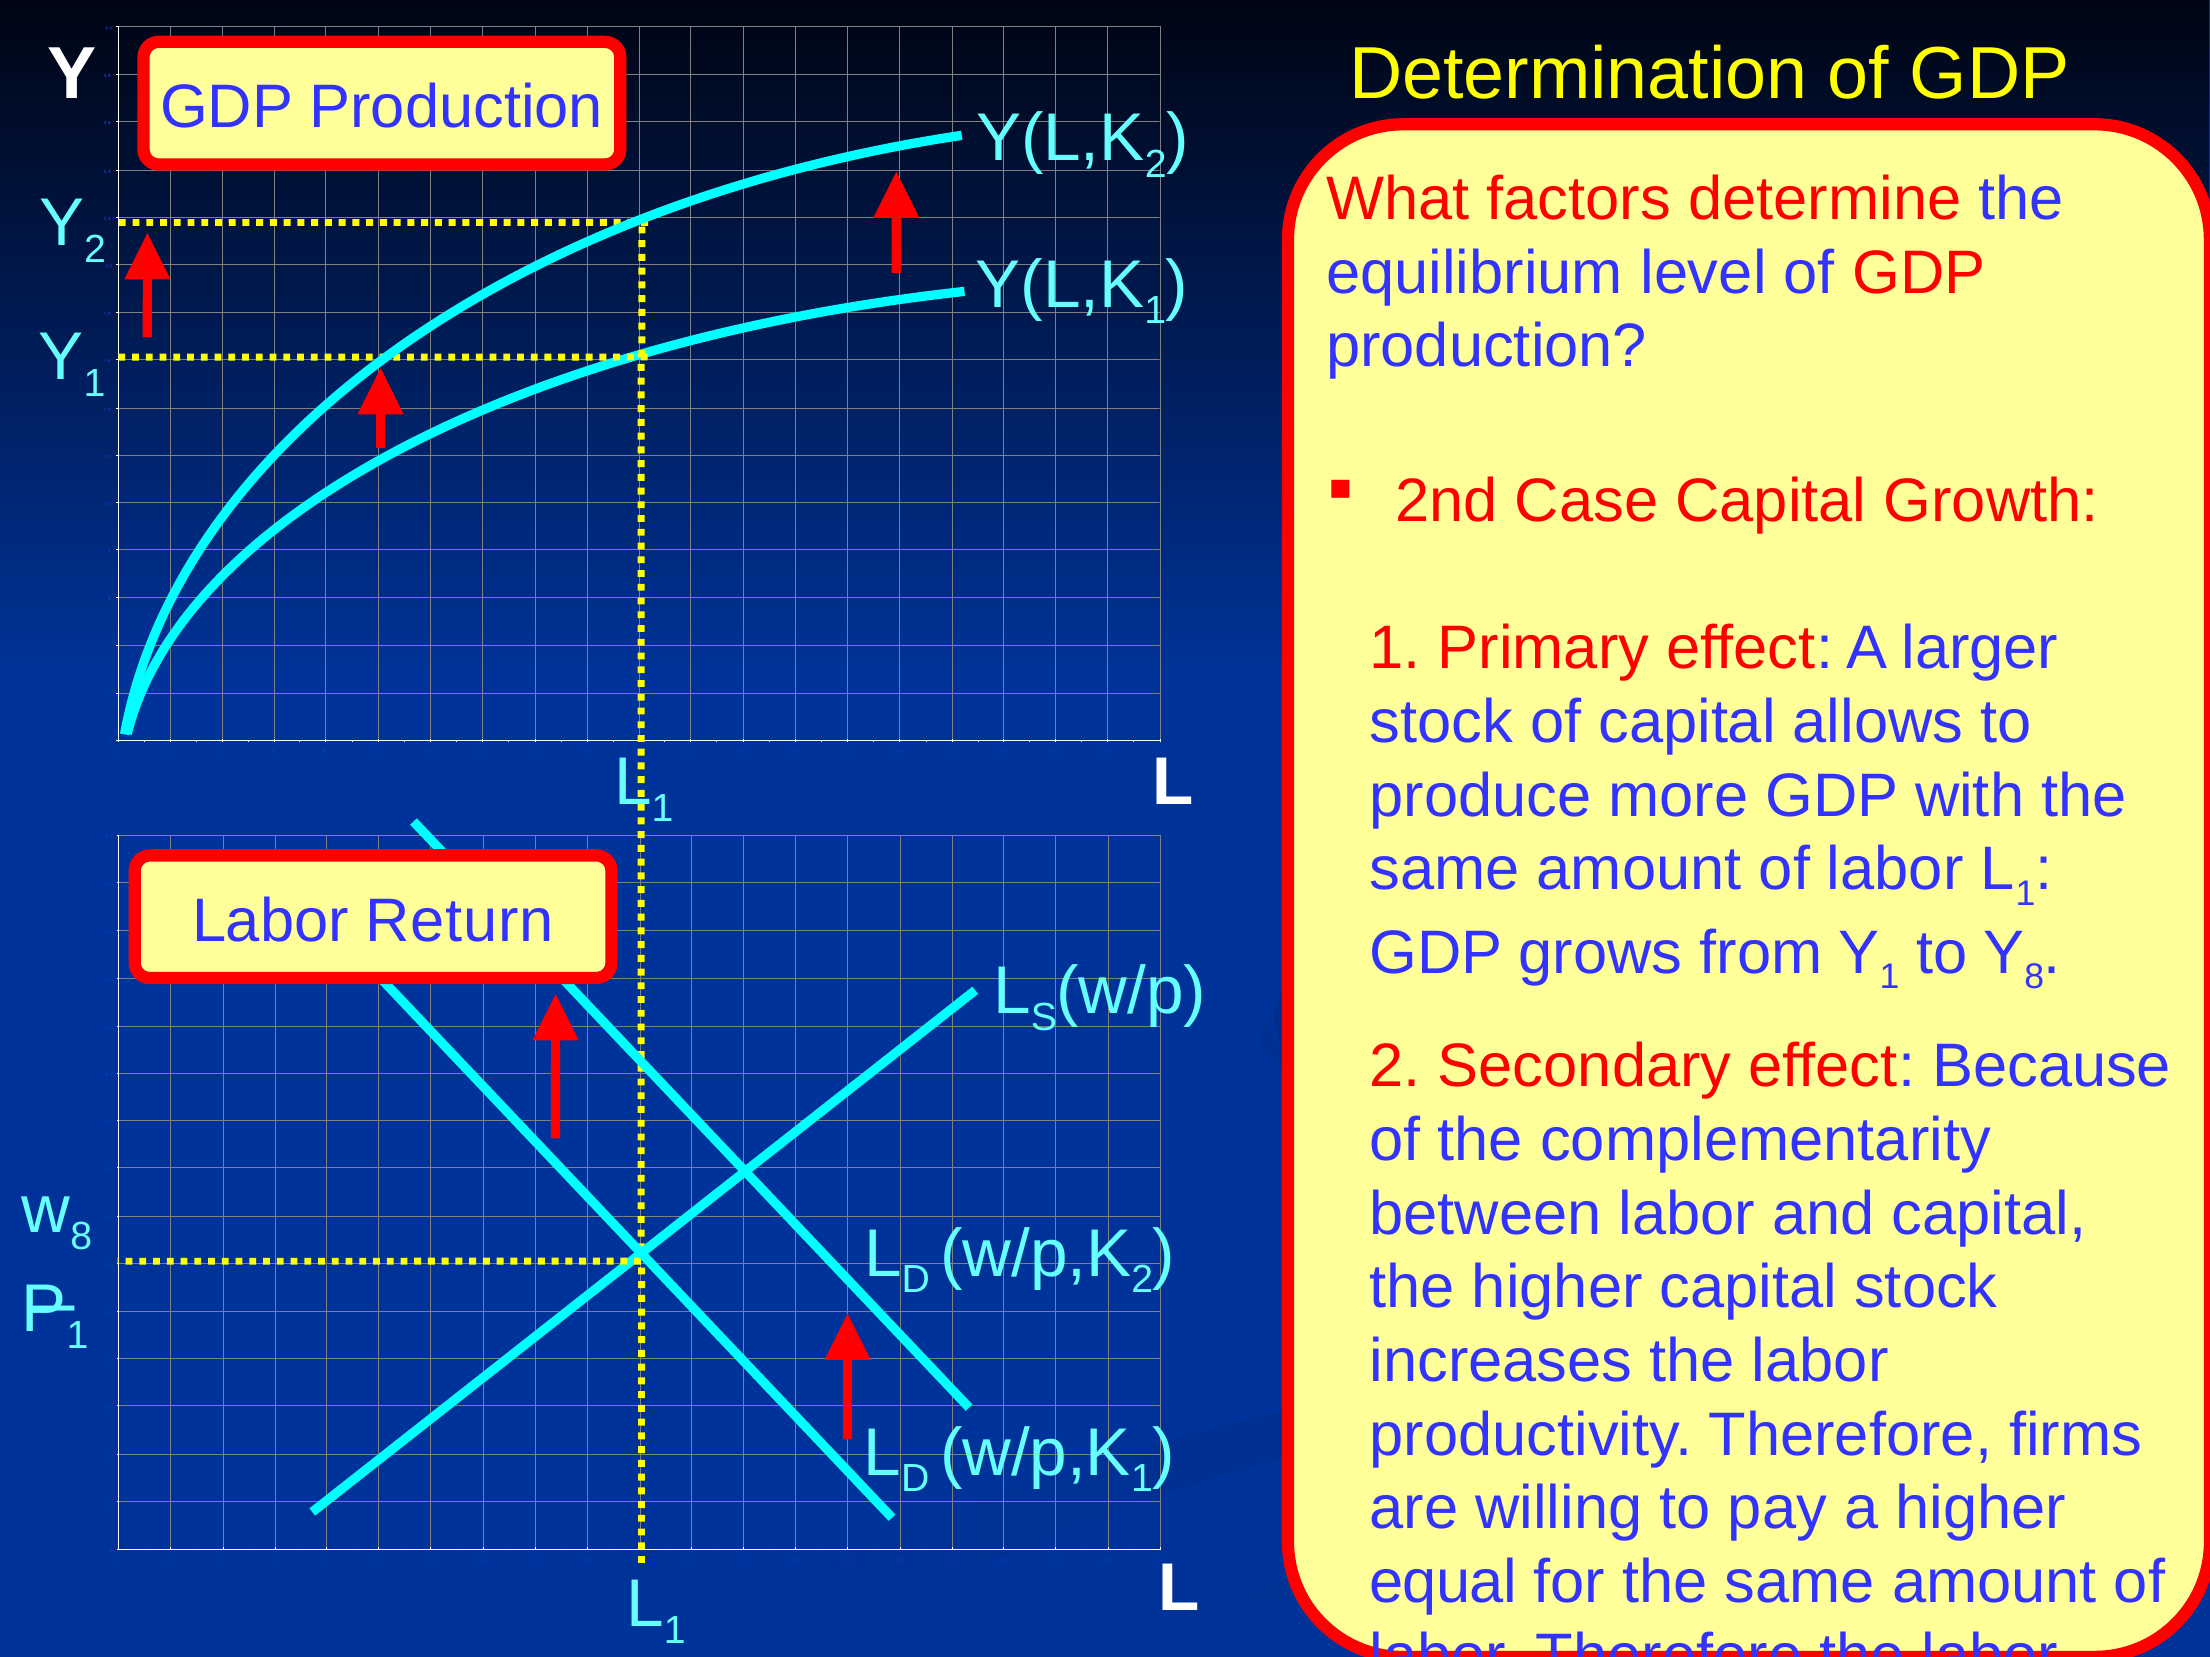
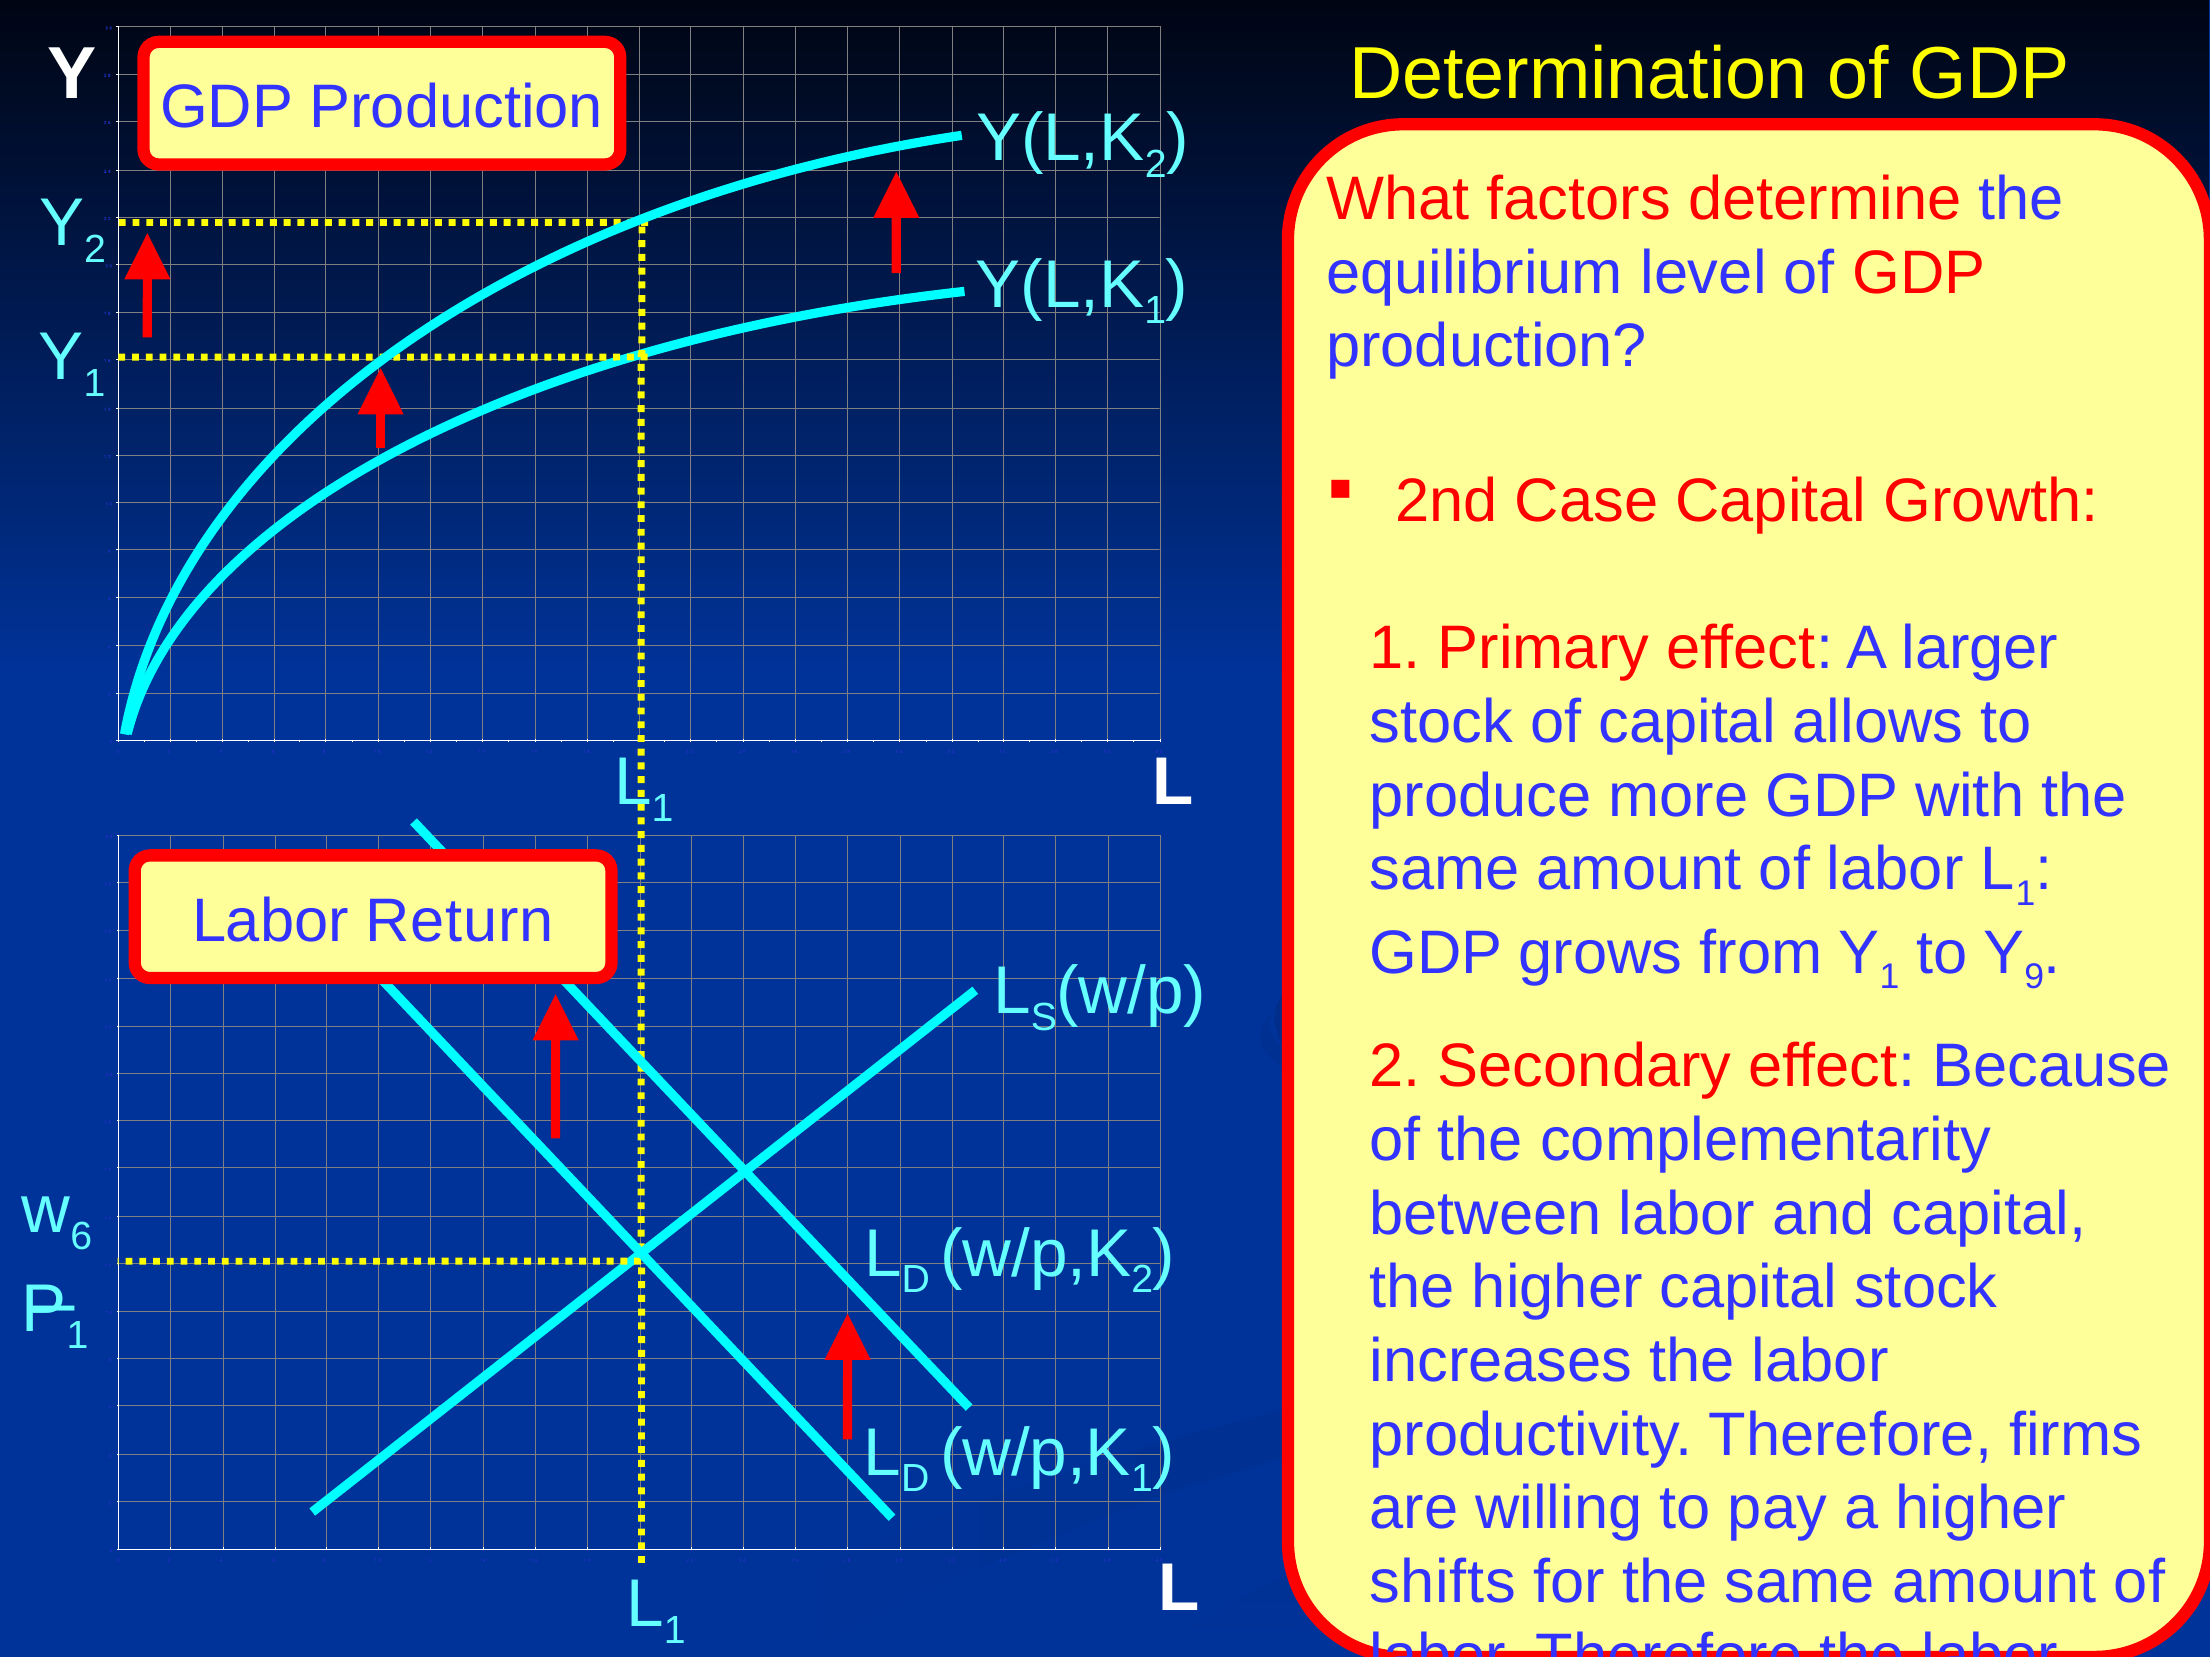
Y 8: 8 -> 9
8 at (81, 1237): 8 -> 6
equal at (1443, 1583): equal -> shifts
